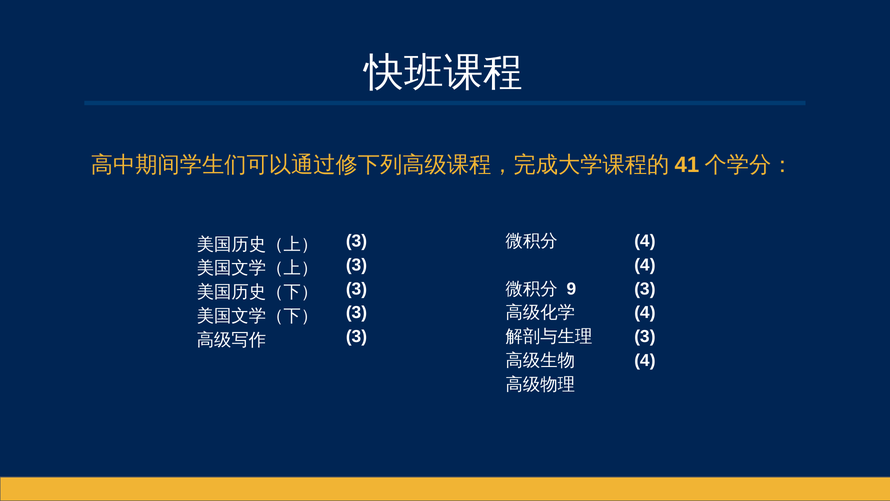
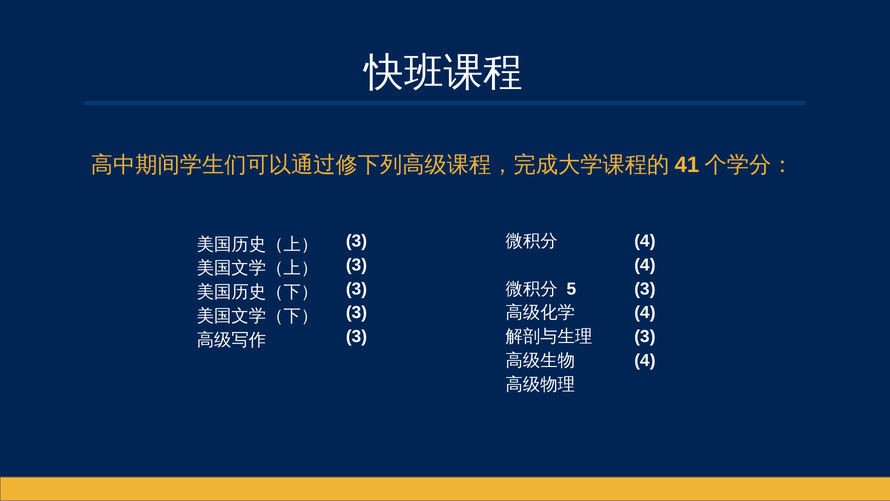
9: 9 -> 5
